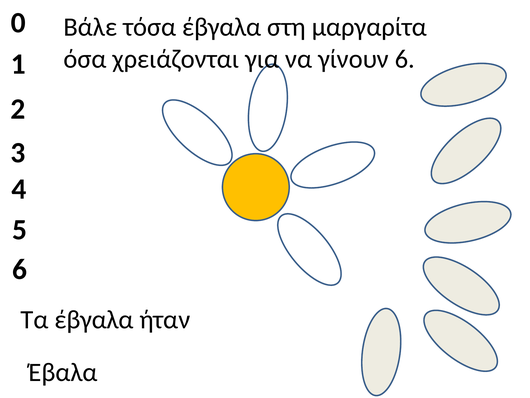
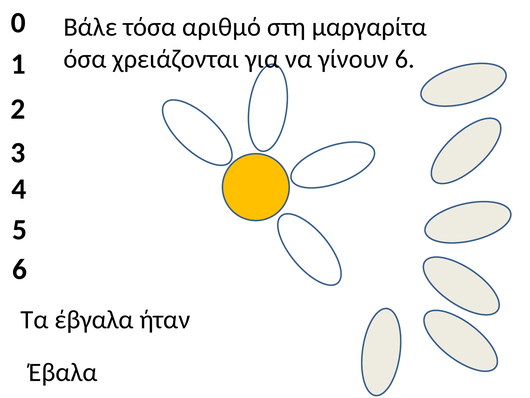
τόσα έβγαλα: έβγαλα -> αριθμό
